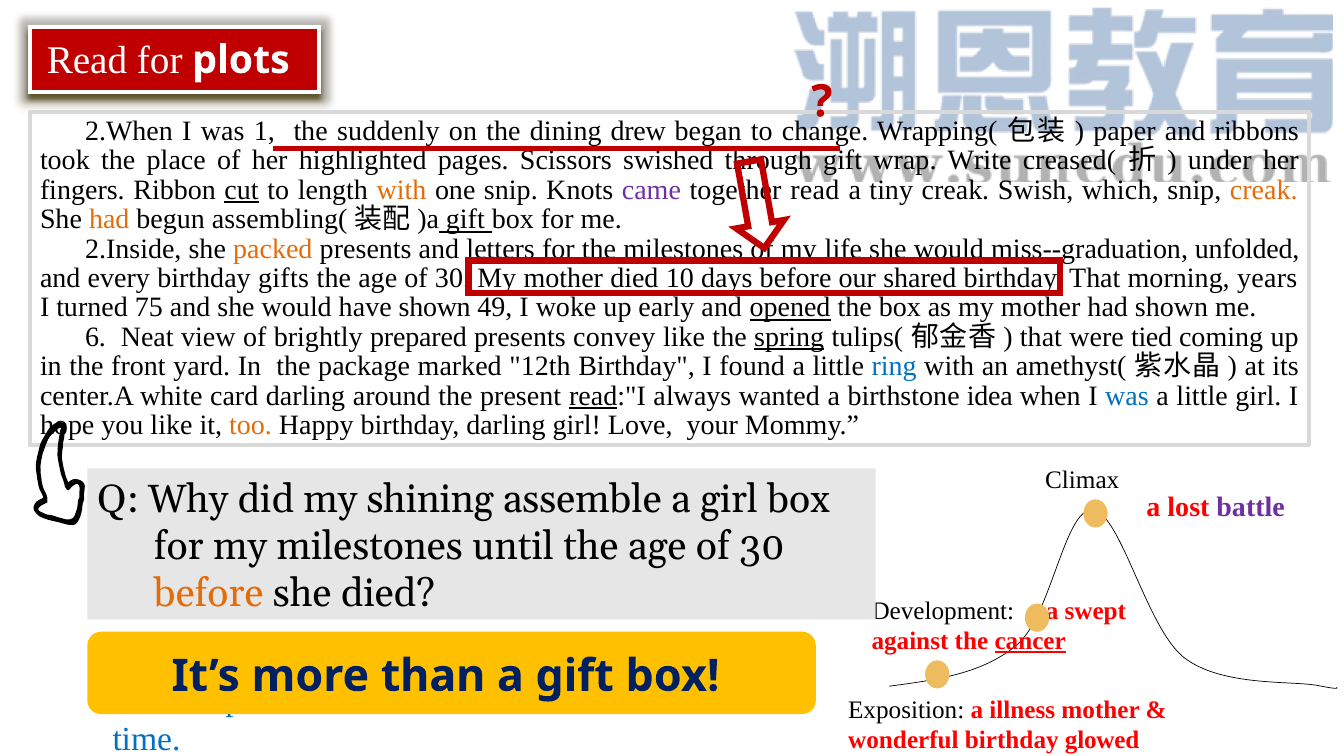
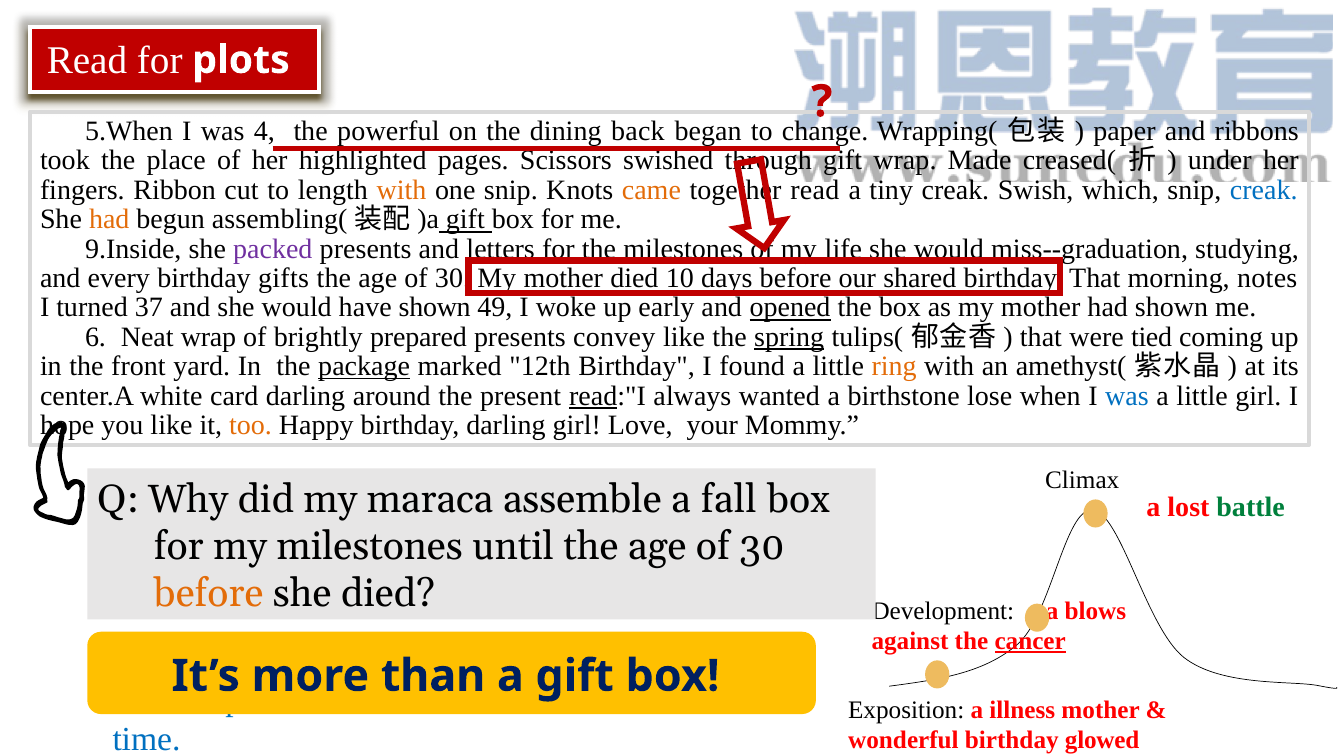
2.When: 2.When -> 5.When
1: 1 -> 4
suddenly: suddenly -> powerful
drew: drew -> back
Write: Write -> Made
cut underline: present -> none
came colour: purple -> orange
creak at (1264, 190) colour: orange -> blue
2.Inside: 2.Inside -> 9.Inside
packed colour: orange -> purple
unfolded: unfolded -> studying
years: years -> notes
75: 75 -> 37
Neat view: view -> wrap
package underline: none -> present
ring colour: blue -> orange
idea: idea -> lose
shining: shining -> maraca
a girl: girl -> fall
battle colour: purple -> green
swept: swept -> blows
